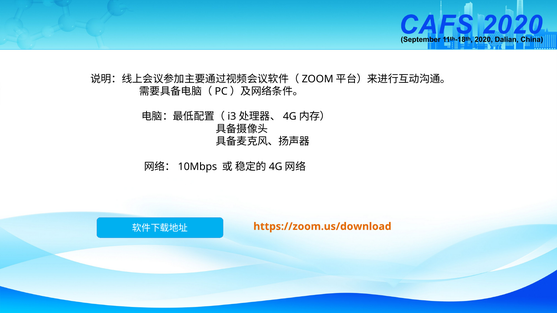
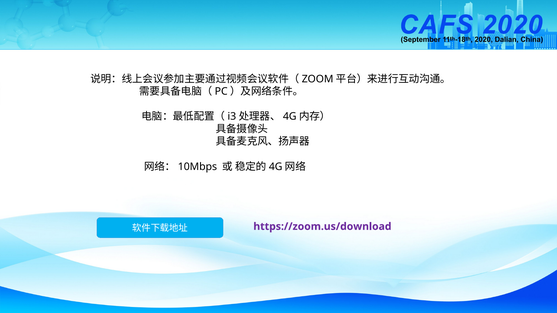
https://zoom.us/download colour: orange -> purple
